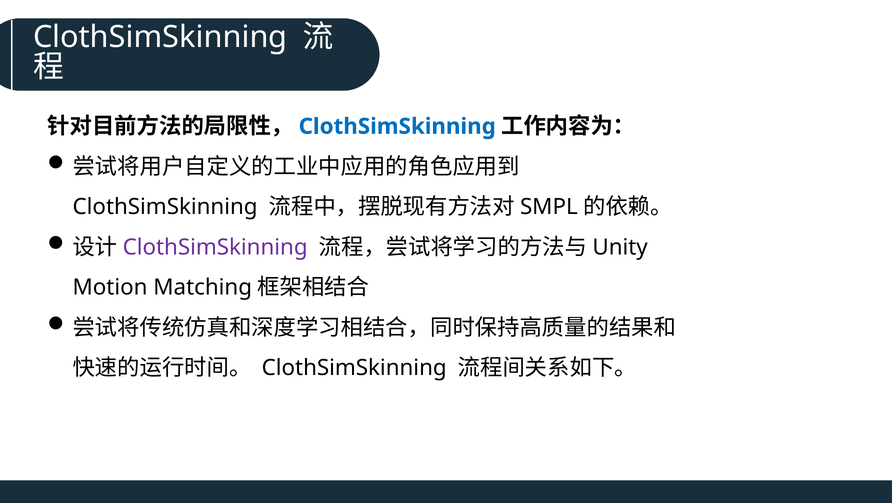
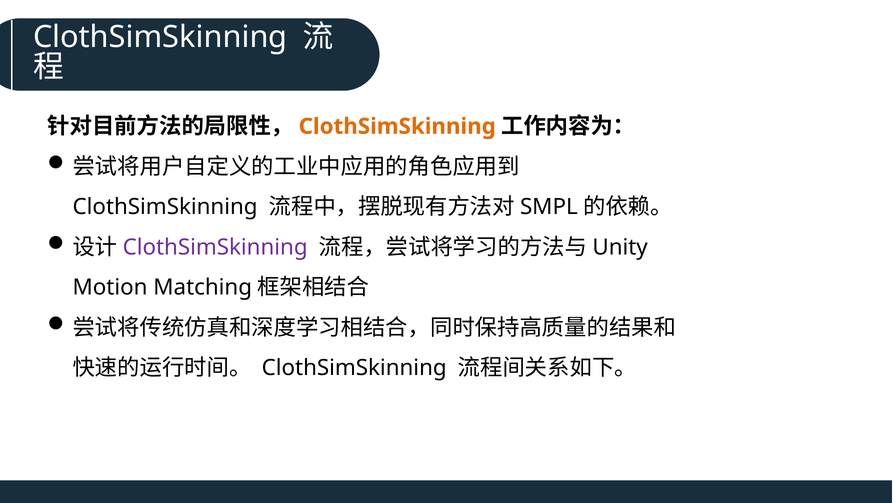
ClothSimSkinning at (397, 126) colour: blue -> orange
